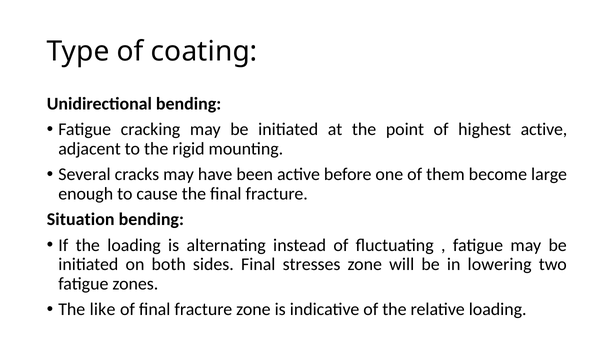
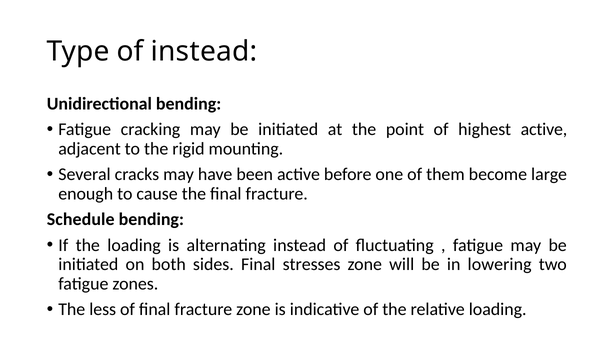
of coating: coating -> instead
Situation: Situation -> Schedule
like: like -> less
